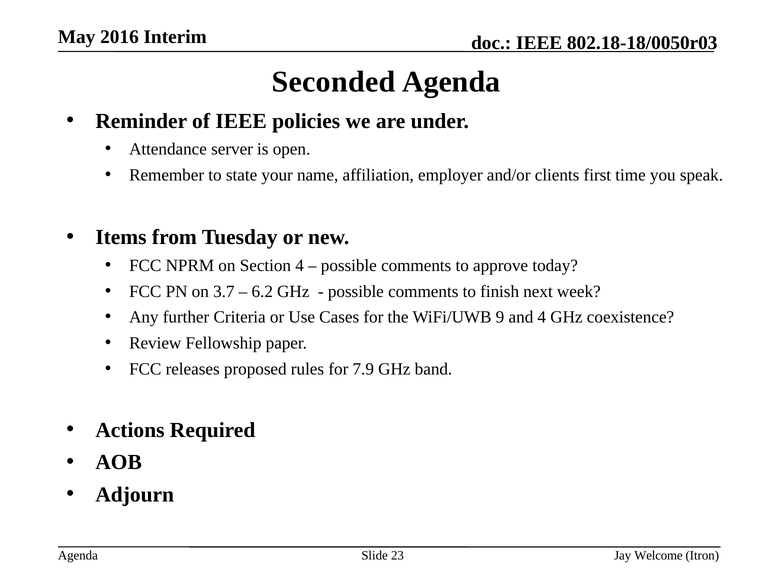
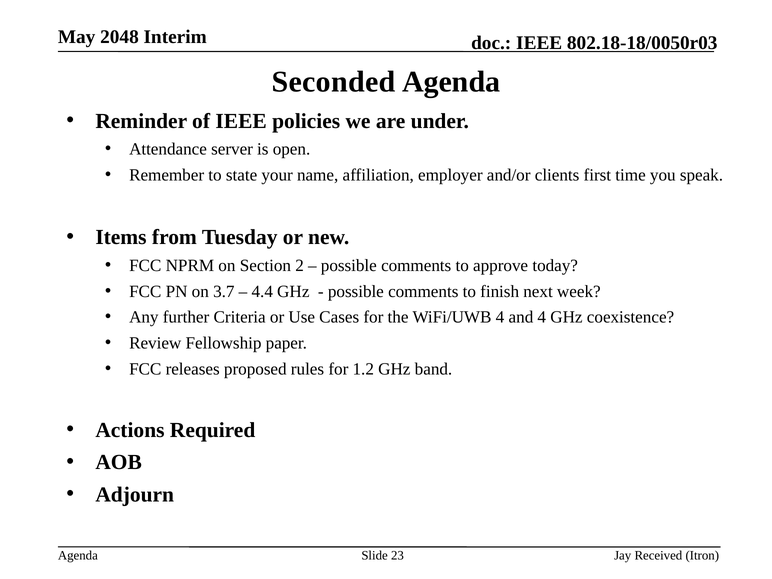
2016: 2016 -> 2048
Section 4: 4 -> 2
6.2: 6.2 -> 4.4
WiFi/UWB 9: 9 -> 4
7.9: 7.9 -> 1.2
Welcome: Welcome -> Received
